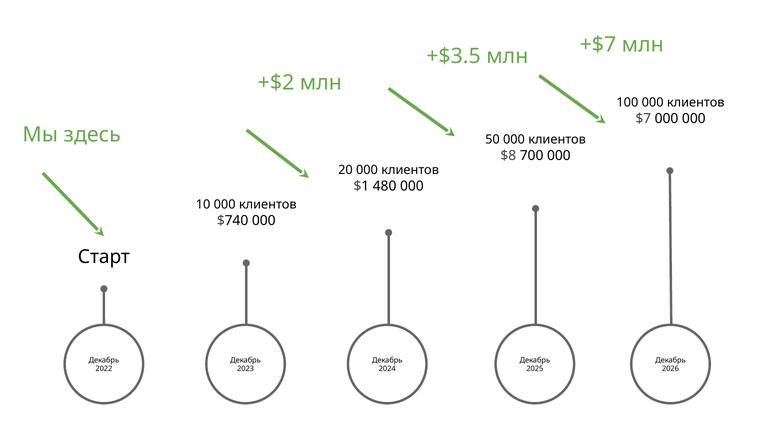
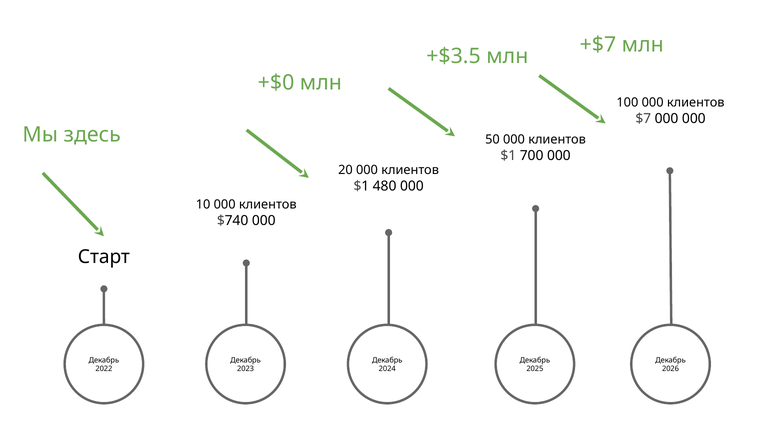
+$2: +$2 -> +$0
$8 at (508, 156): $8 -> $1
